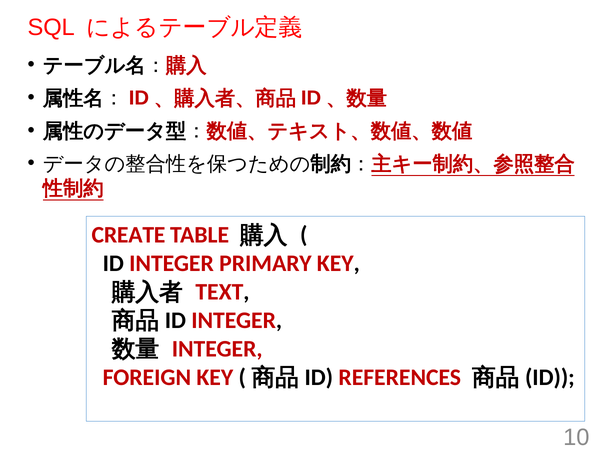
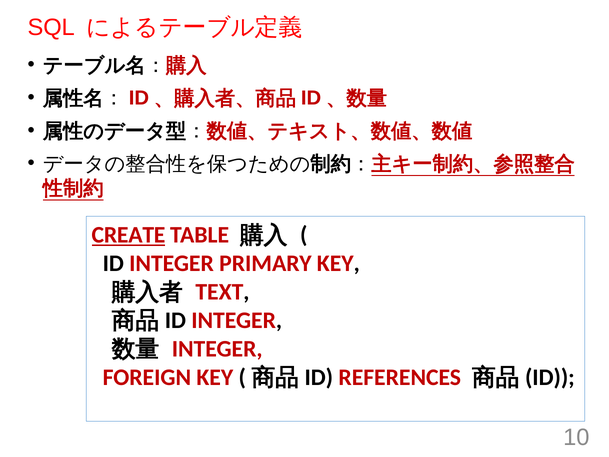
CREATE underline: none -> present
